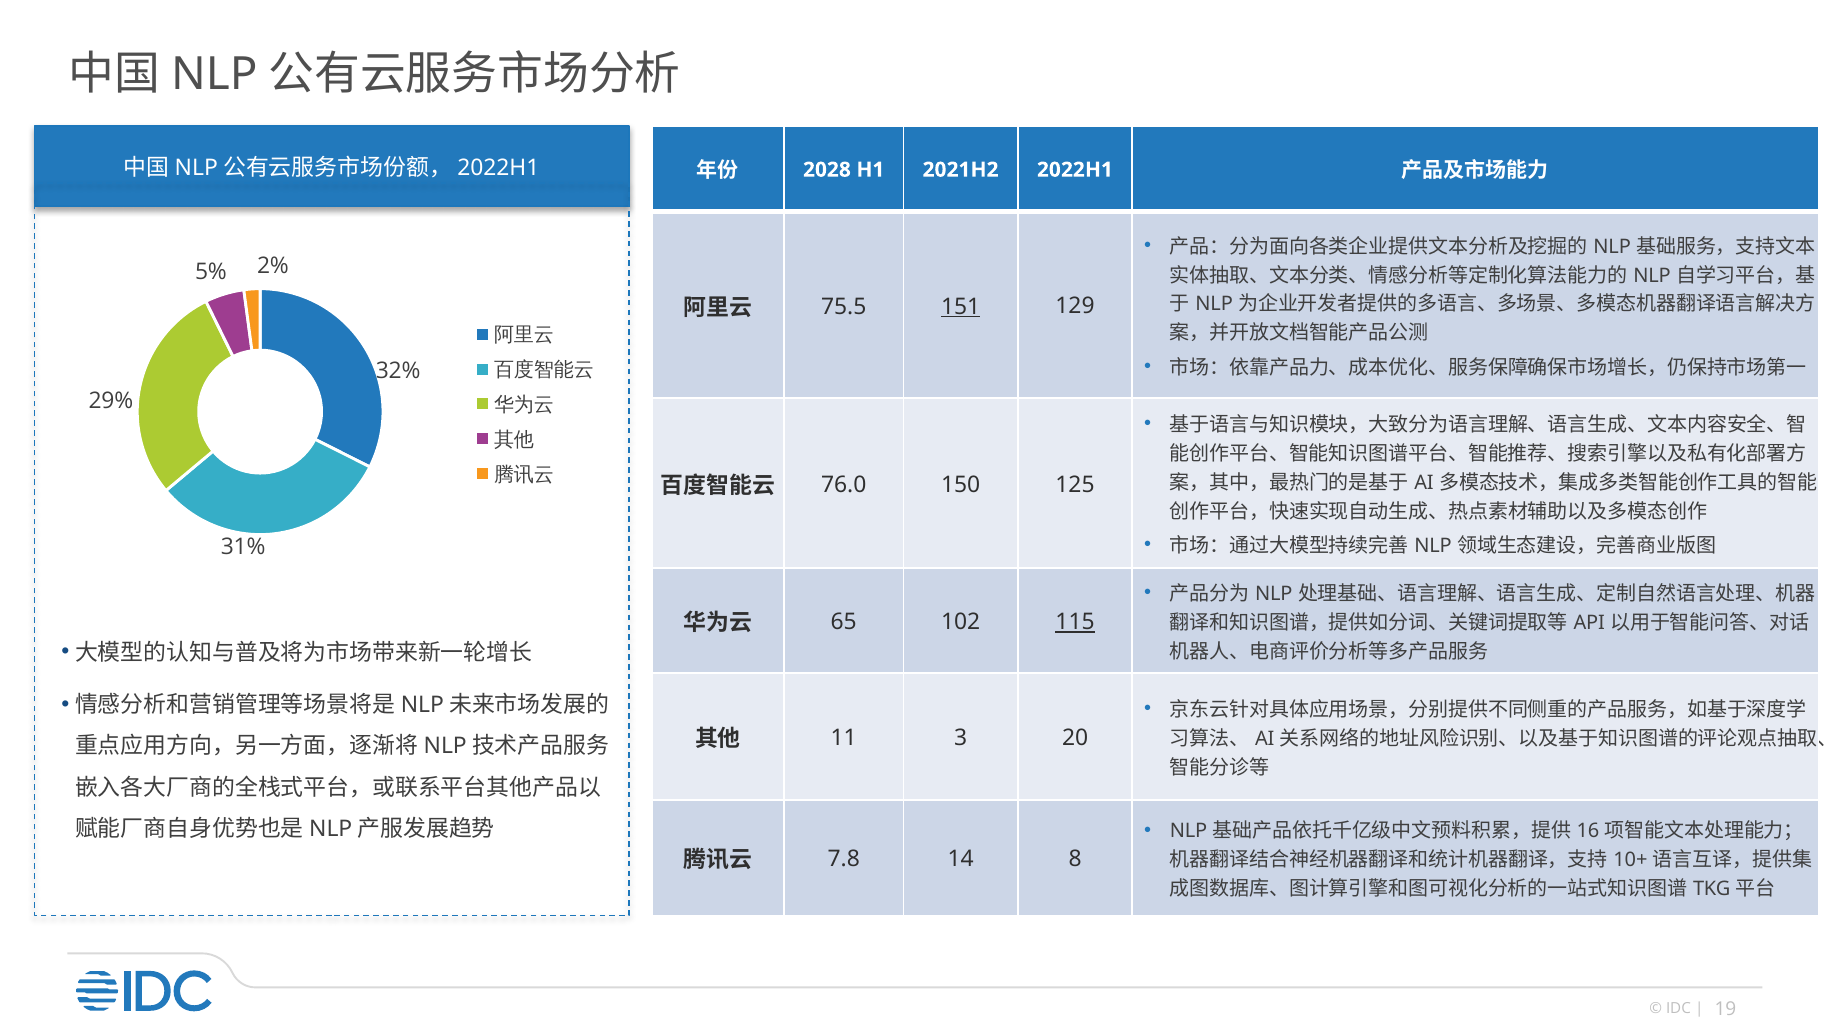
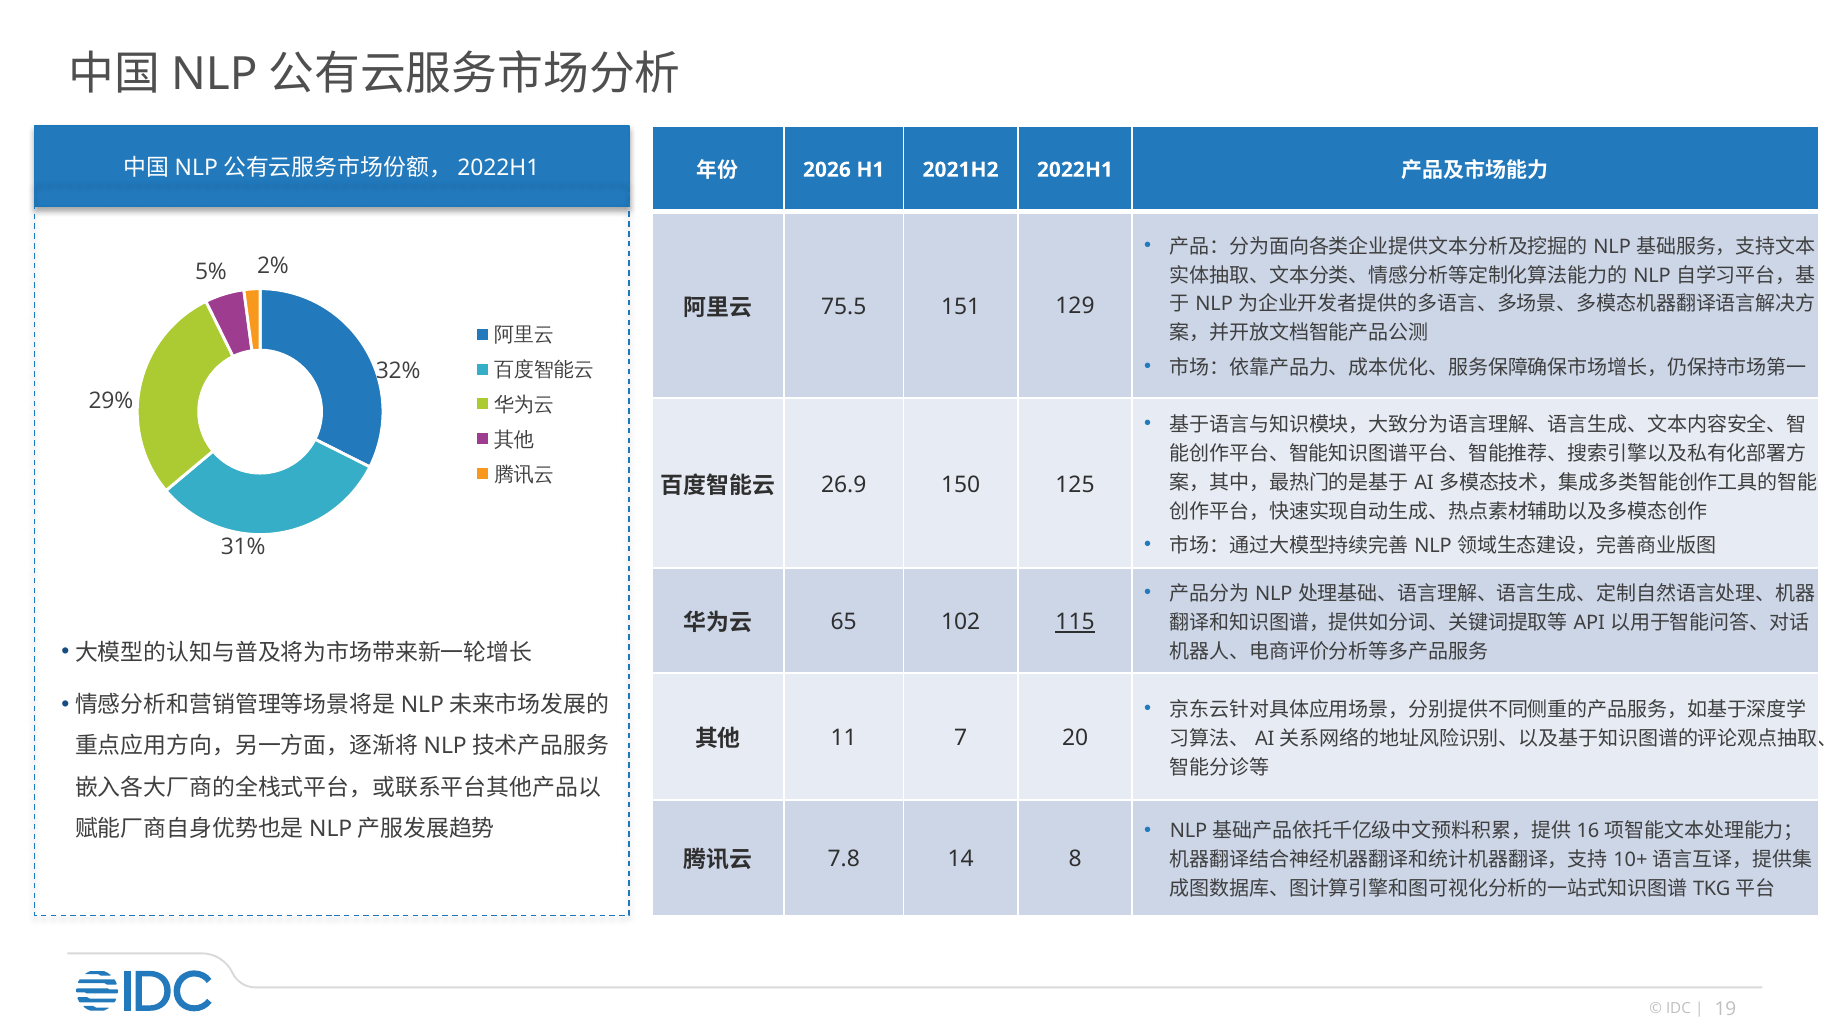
2028: 2028 -> 2026
151 underline: present -> none
76.0: 76.0 -> 26.9
3: 3 -> 7
